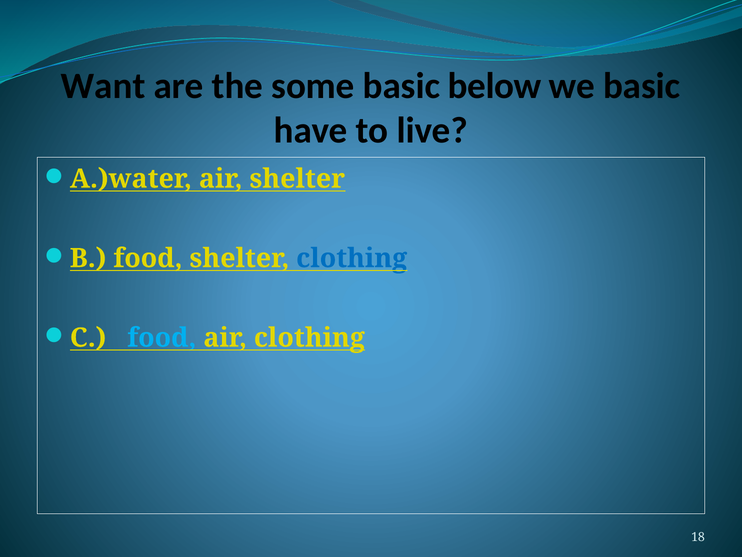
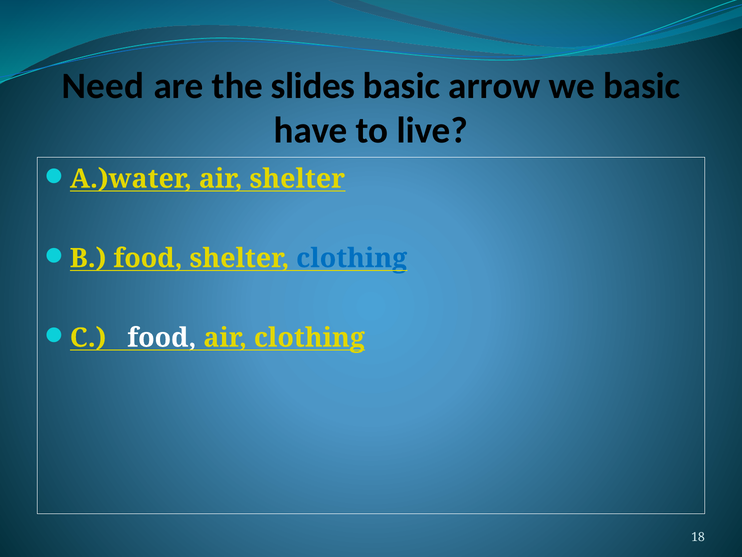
Want: Want -> Need
some: some -> slides
below: below -> arrow
food at (162, 338) colour: light blue -> white
